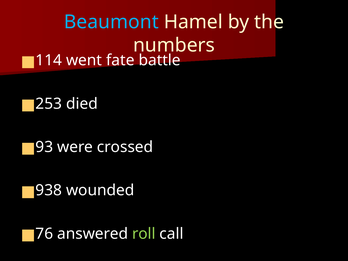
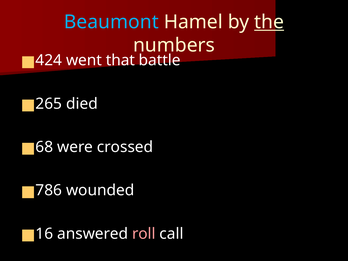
the underline: none -> present
114: 114 -> 424
fate: fate -> that
253: 253 -> 265
93: 93 -> 68
938: 938 -> 786
76: 76 -> 16
roll colour: light green -> pink
